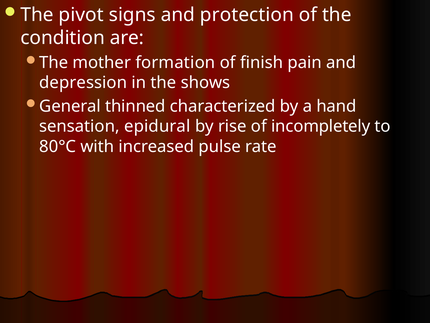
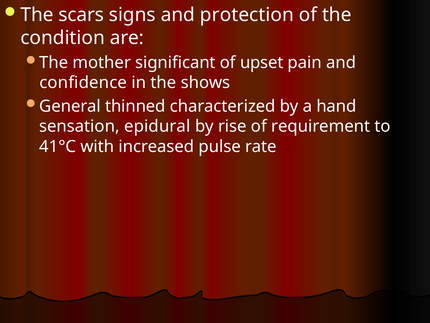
pivot: pivot -> scars
formation: formation -> significant
finish: finish -> upset
depression: depression -> confidence
incompletely: incompletely -> requirement
80°C: 80°C -> 41°C
